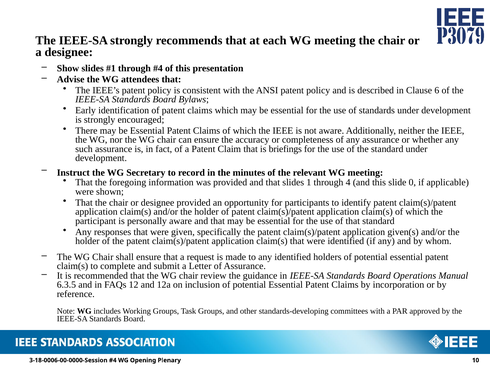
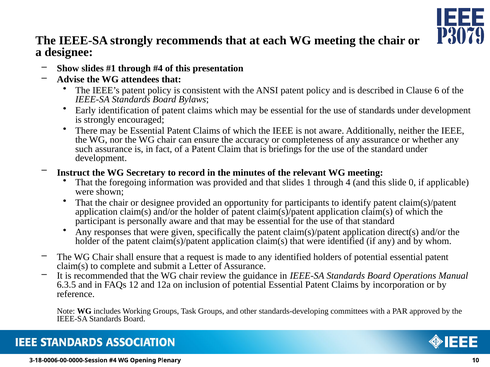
given(s: given(s -> direct(s
